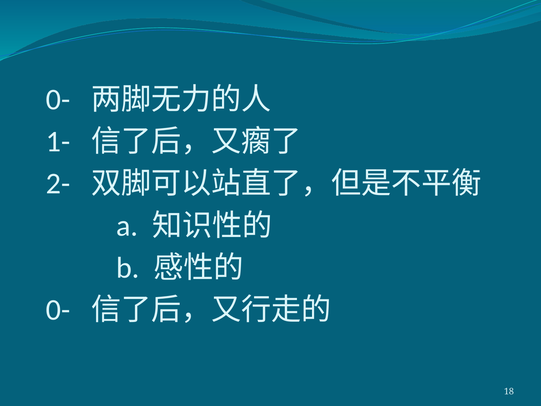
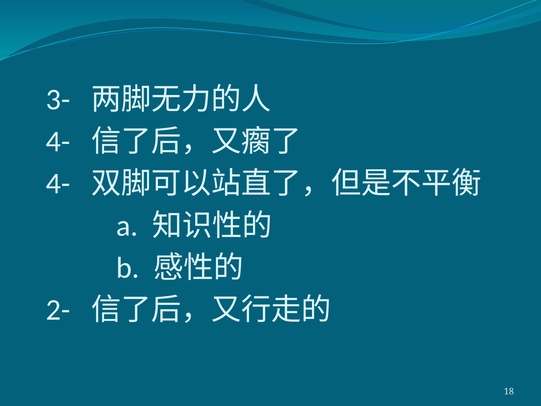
0- at (58, 99): 0- -> 3-
1- at (58, 141): 1- -> 4-
2- at (58, 184): 2- -> 4-
0- at (58, 310): 0- -> 2-
